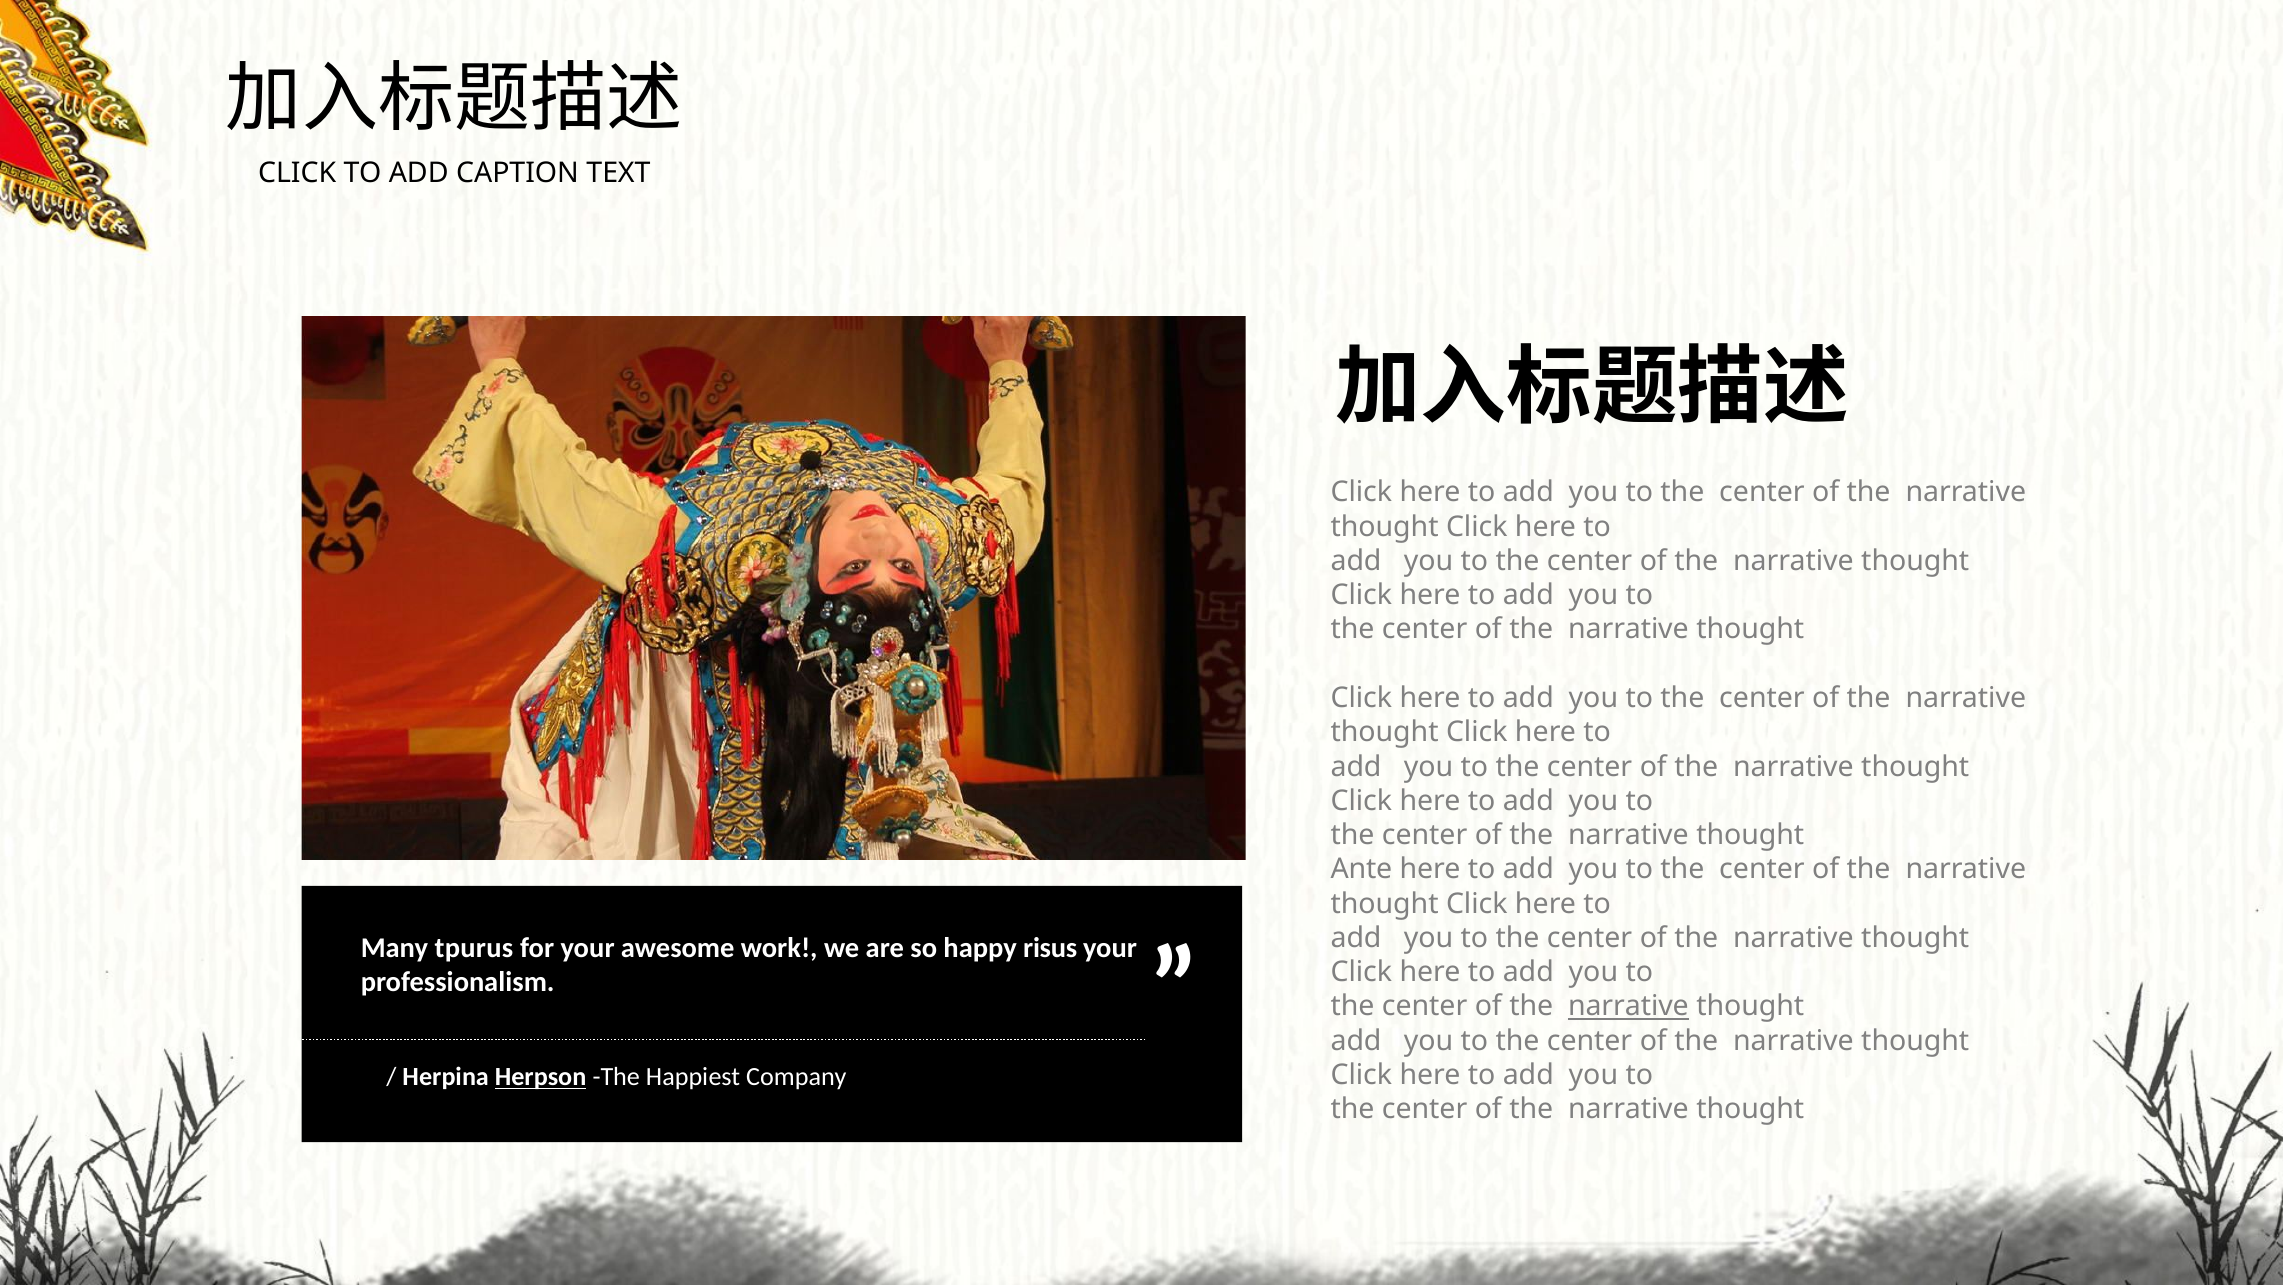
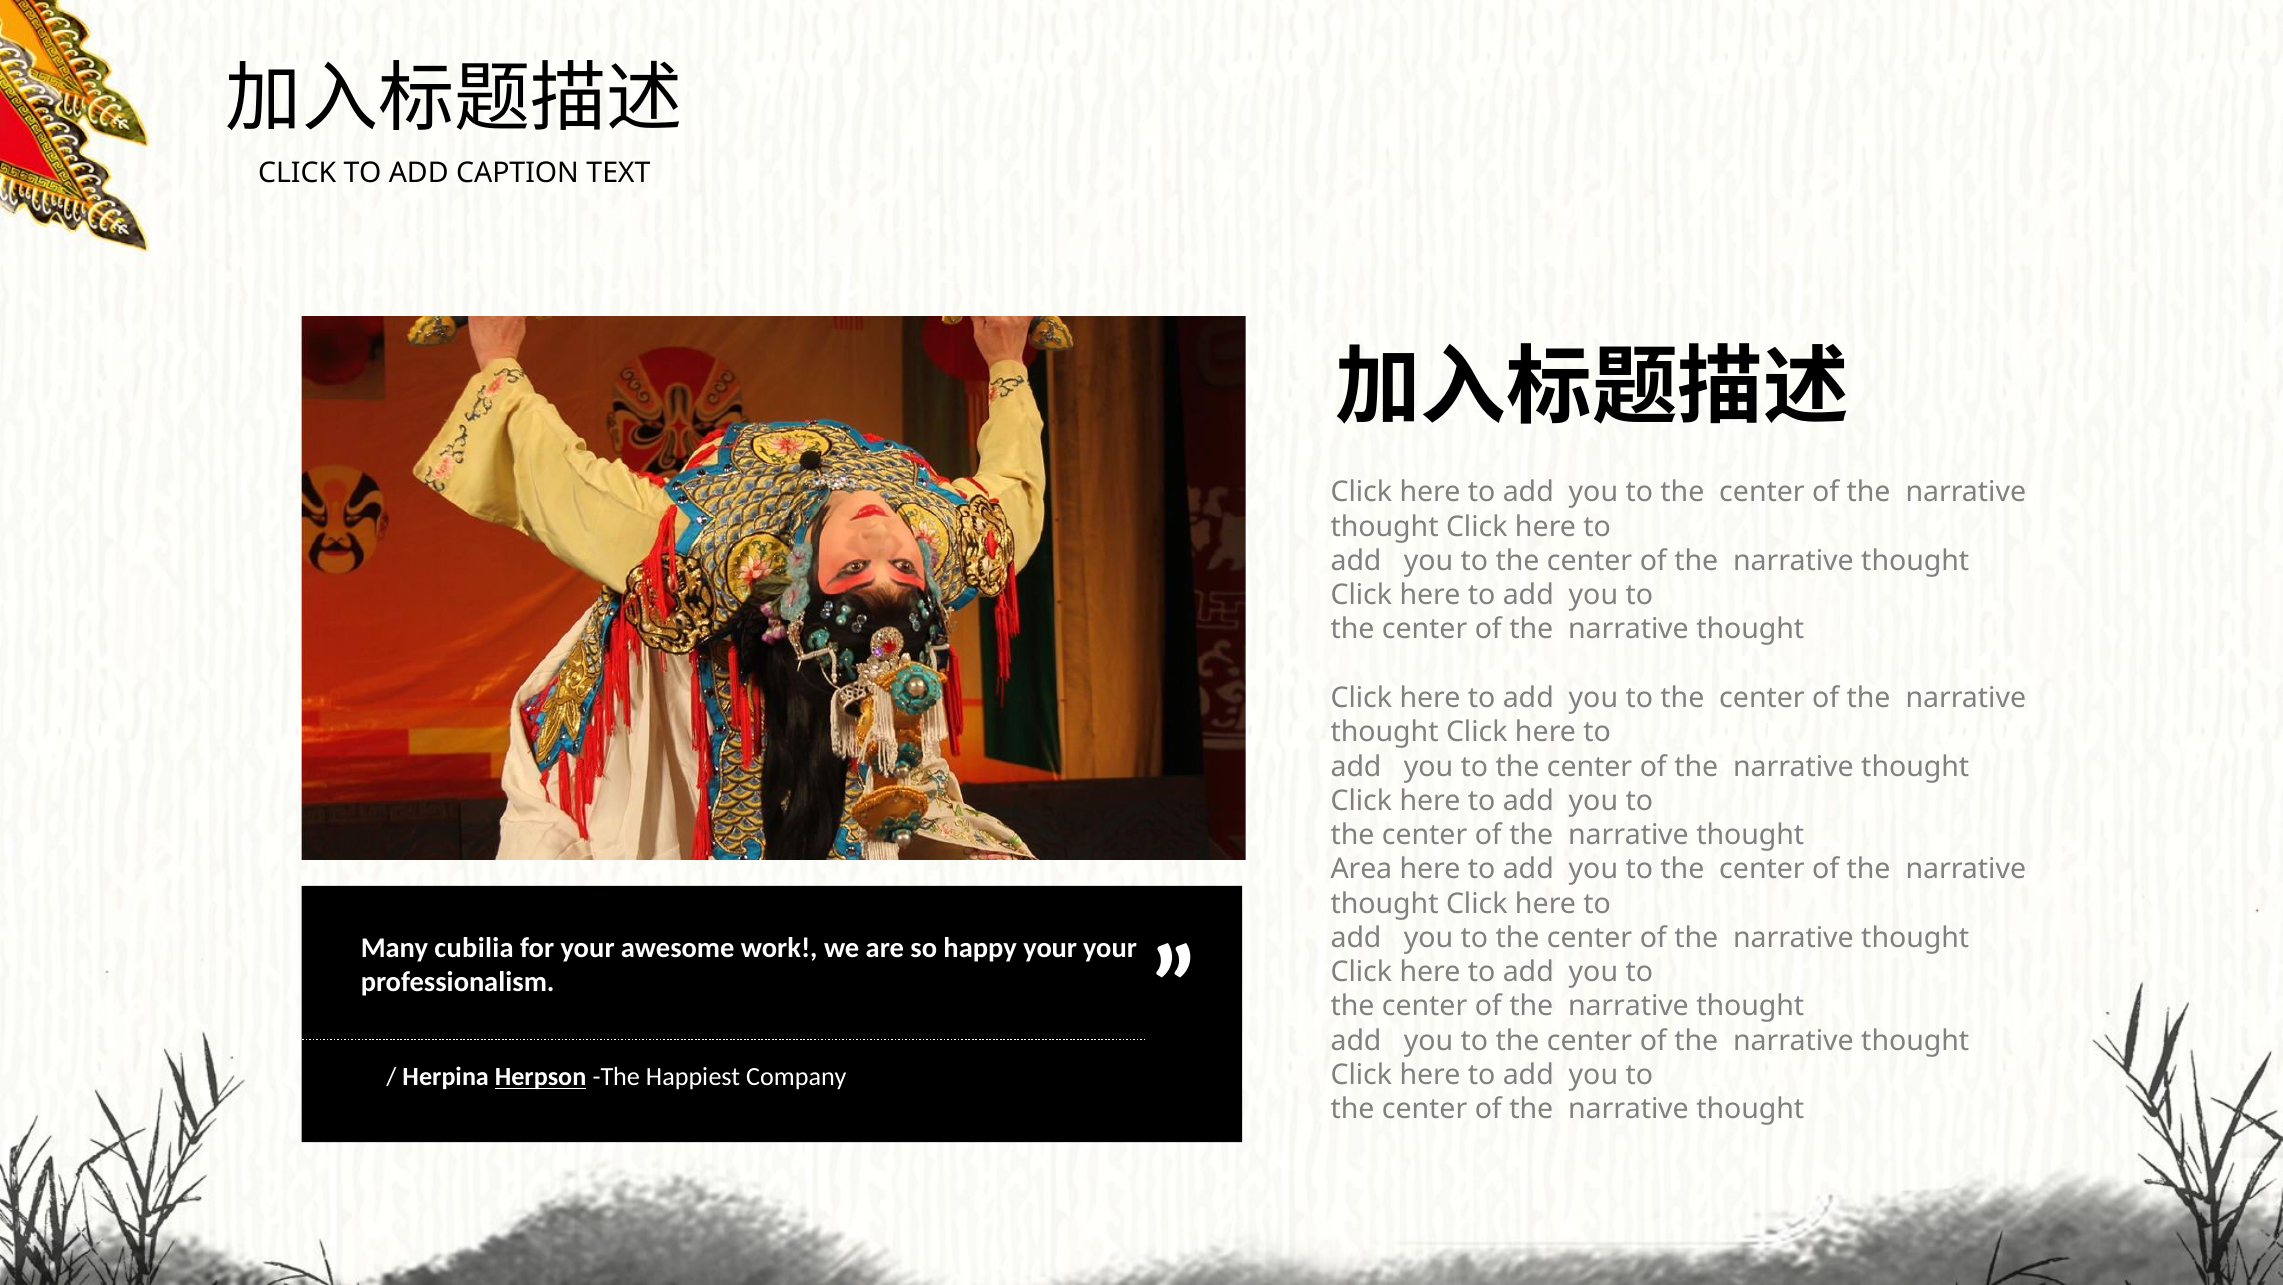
Ante: Ante -> Area
tpurus: tpurus -> cubilia
happy risus: risus -> your
narrative at (1628, 1006) underline: present -> none
